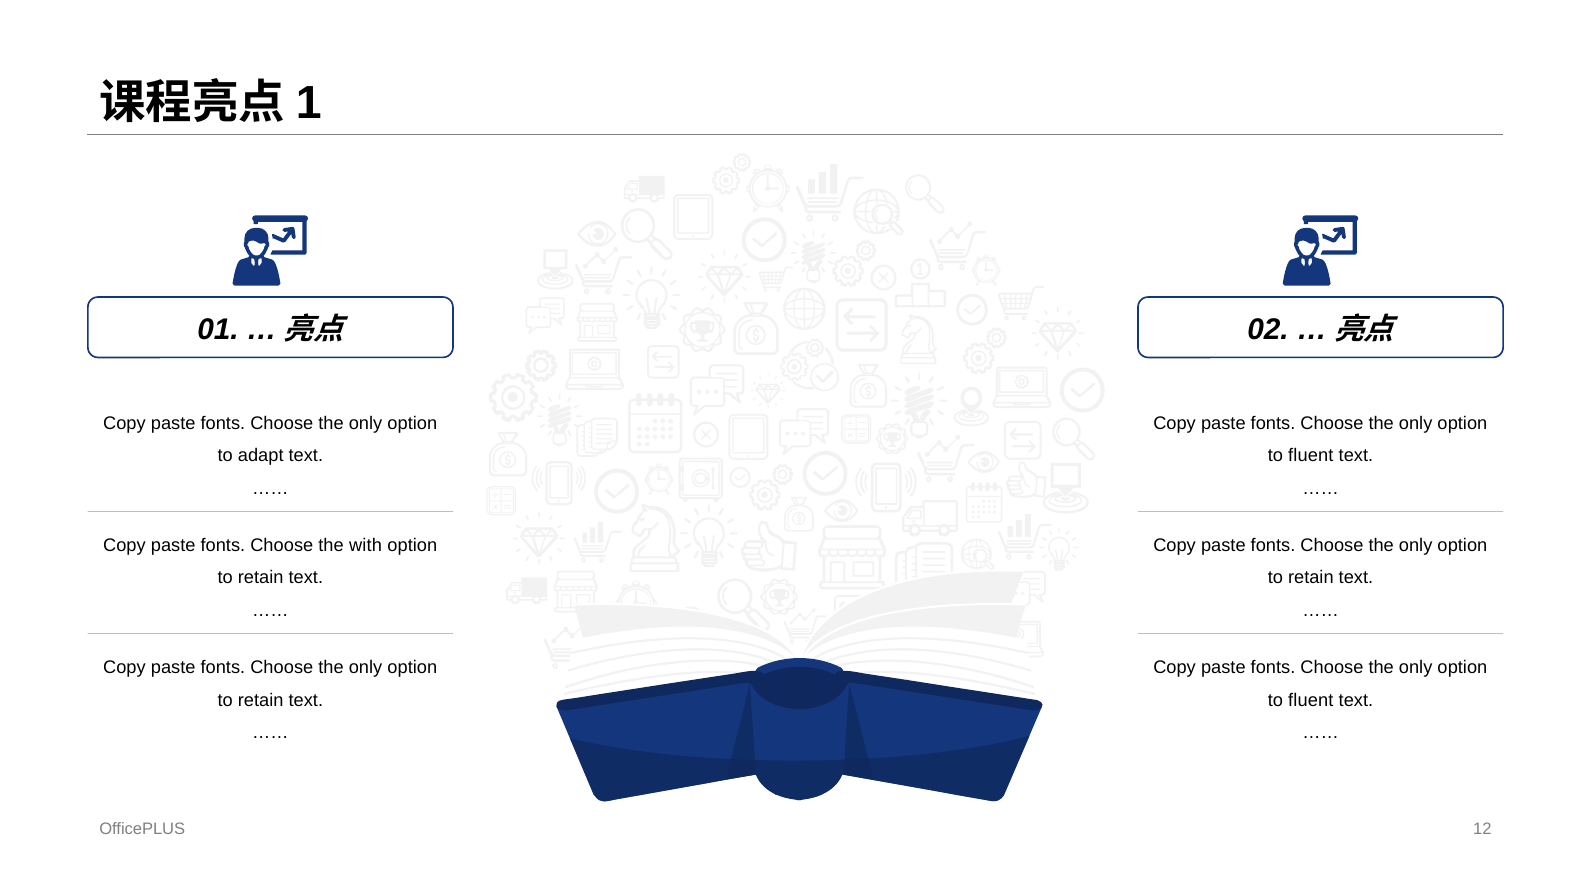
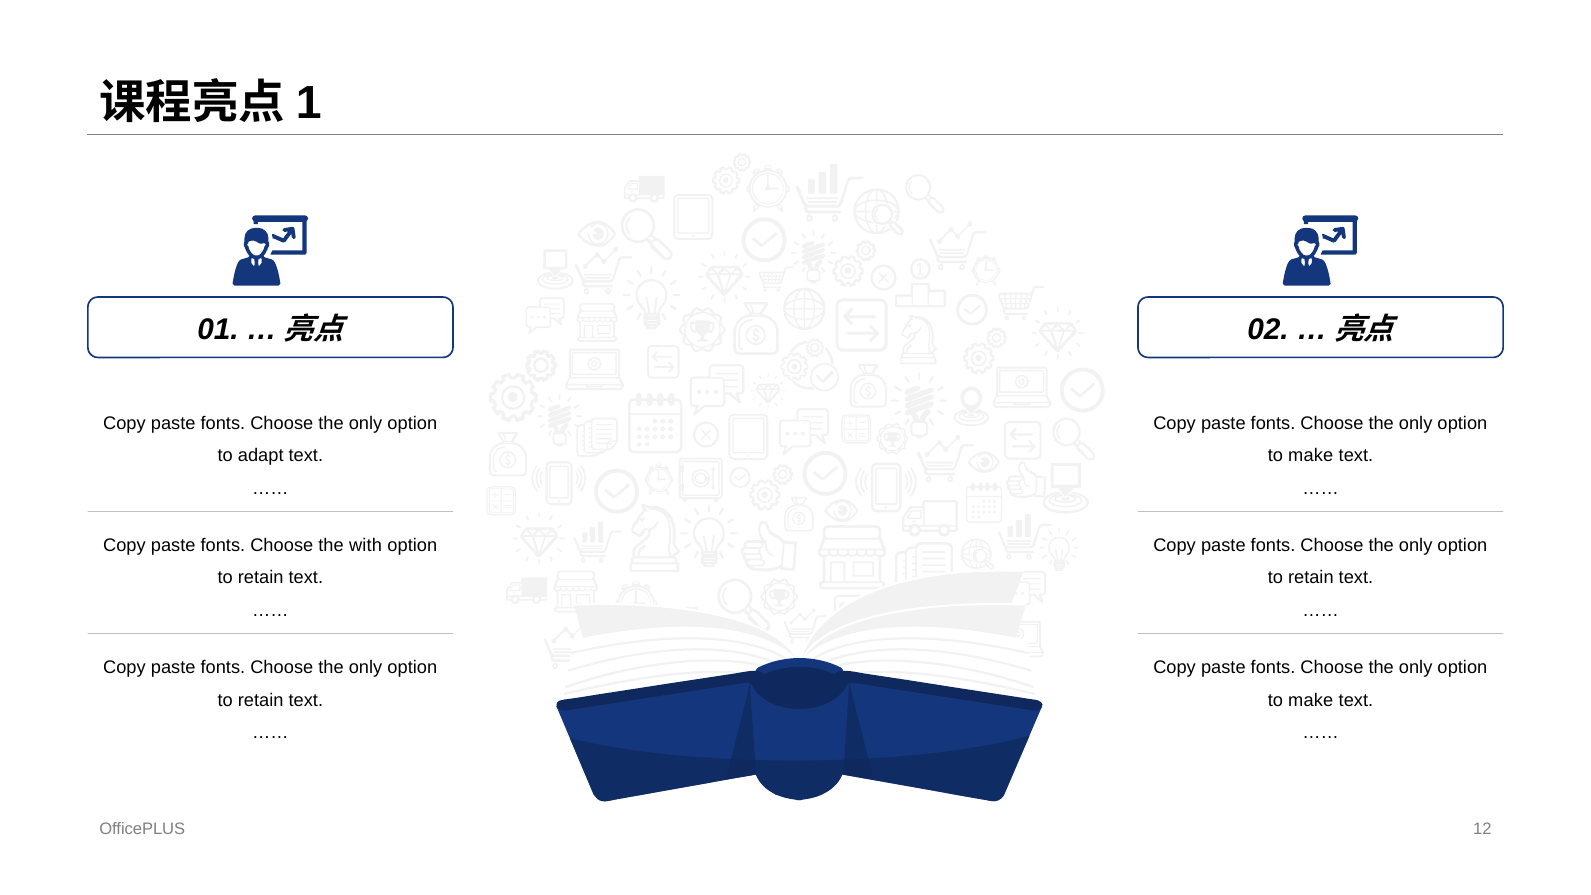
fluent at (1311, 456): fluent -> make
fluent at (1311, 700): fluent -> make
